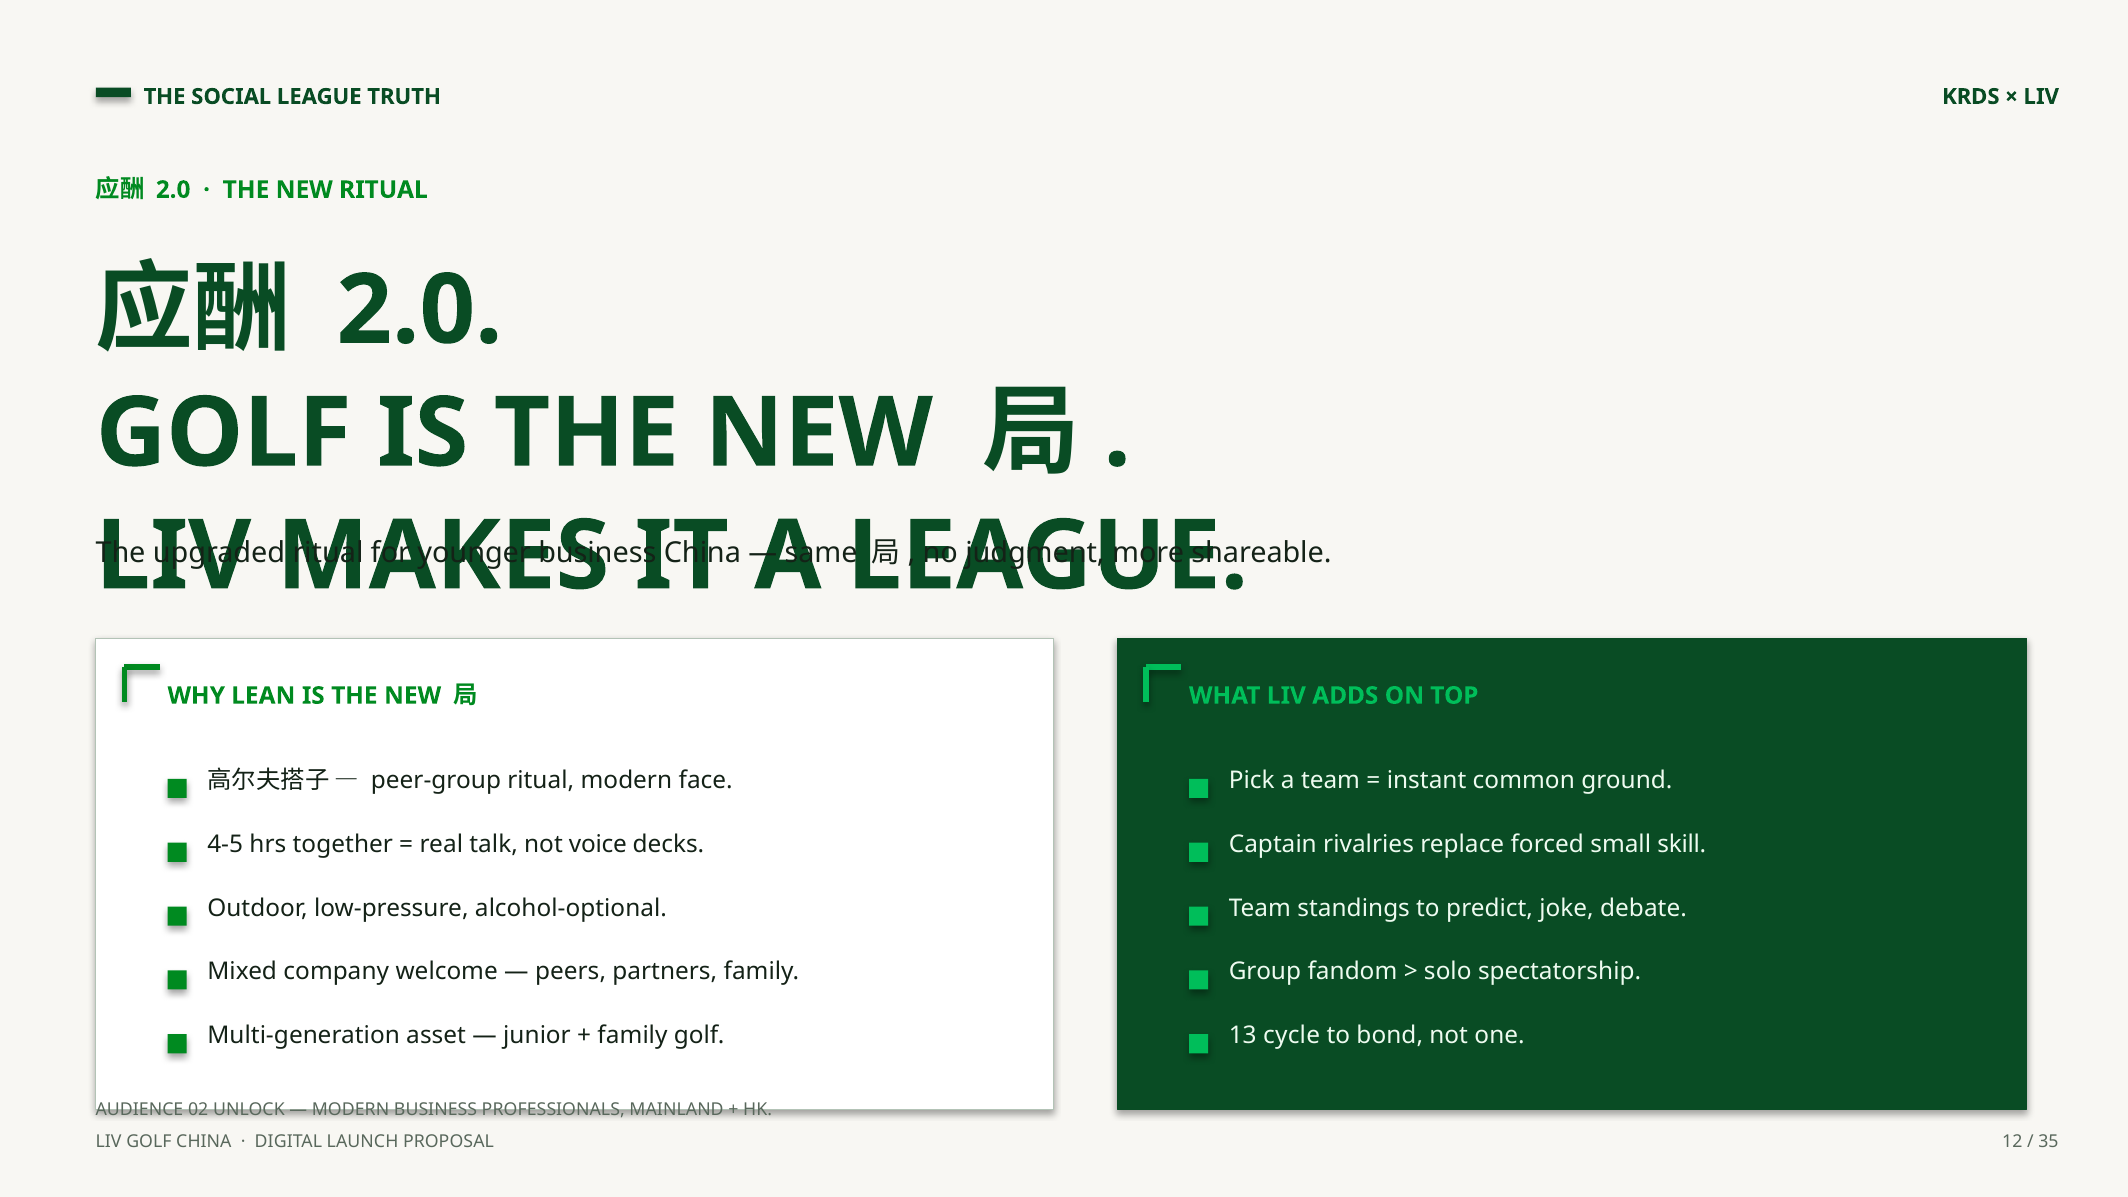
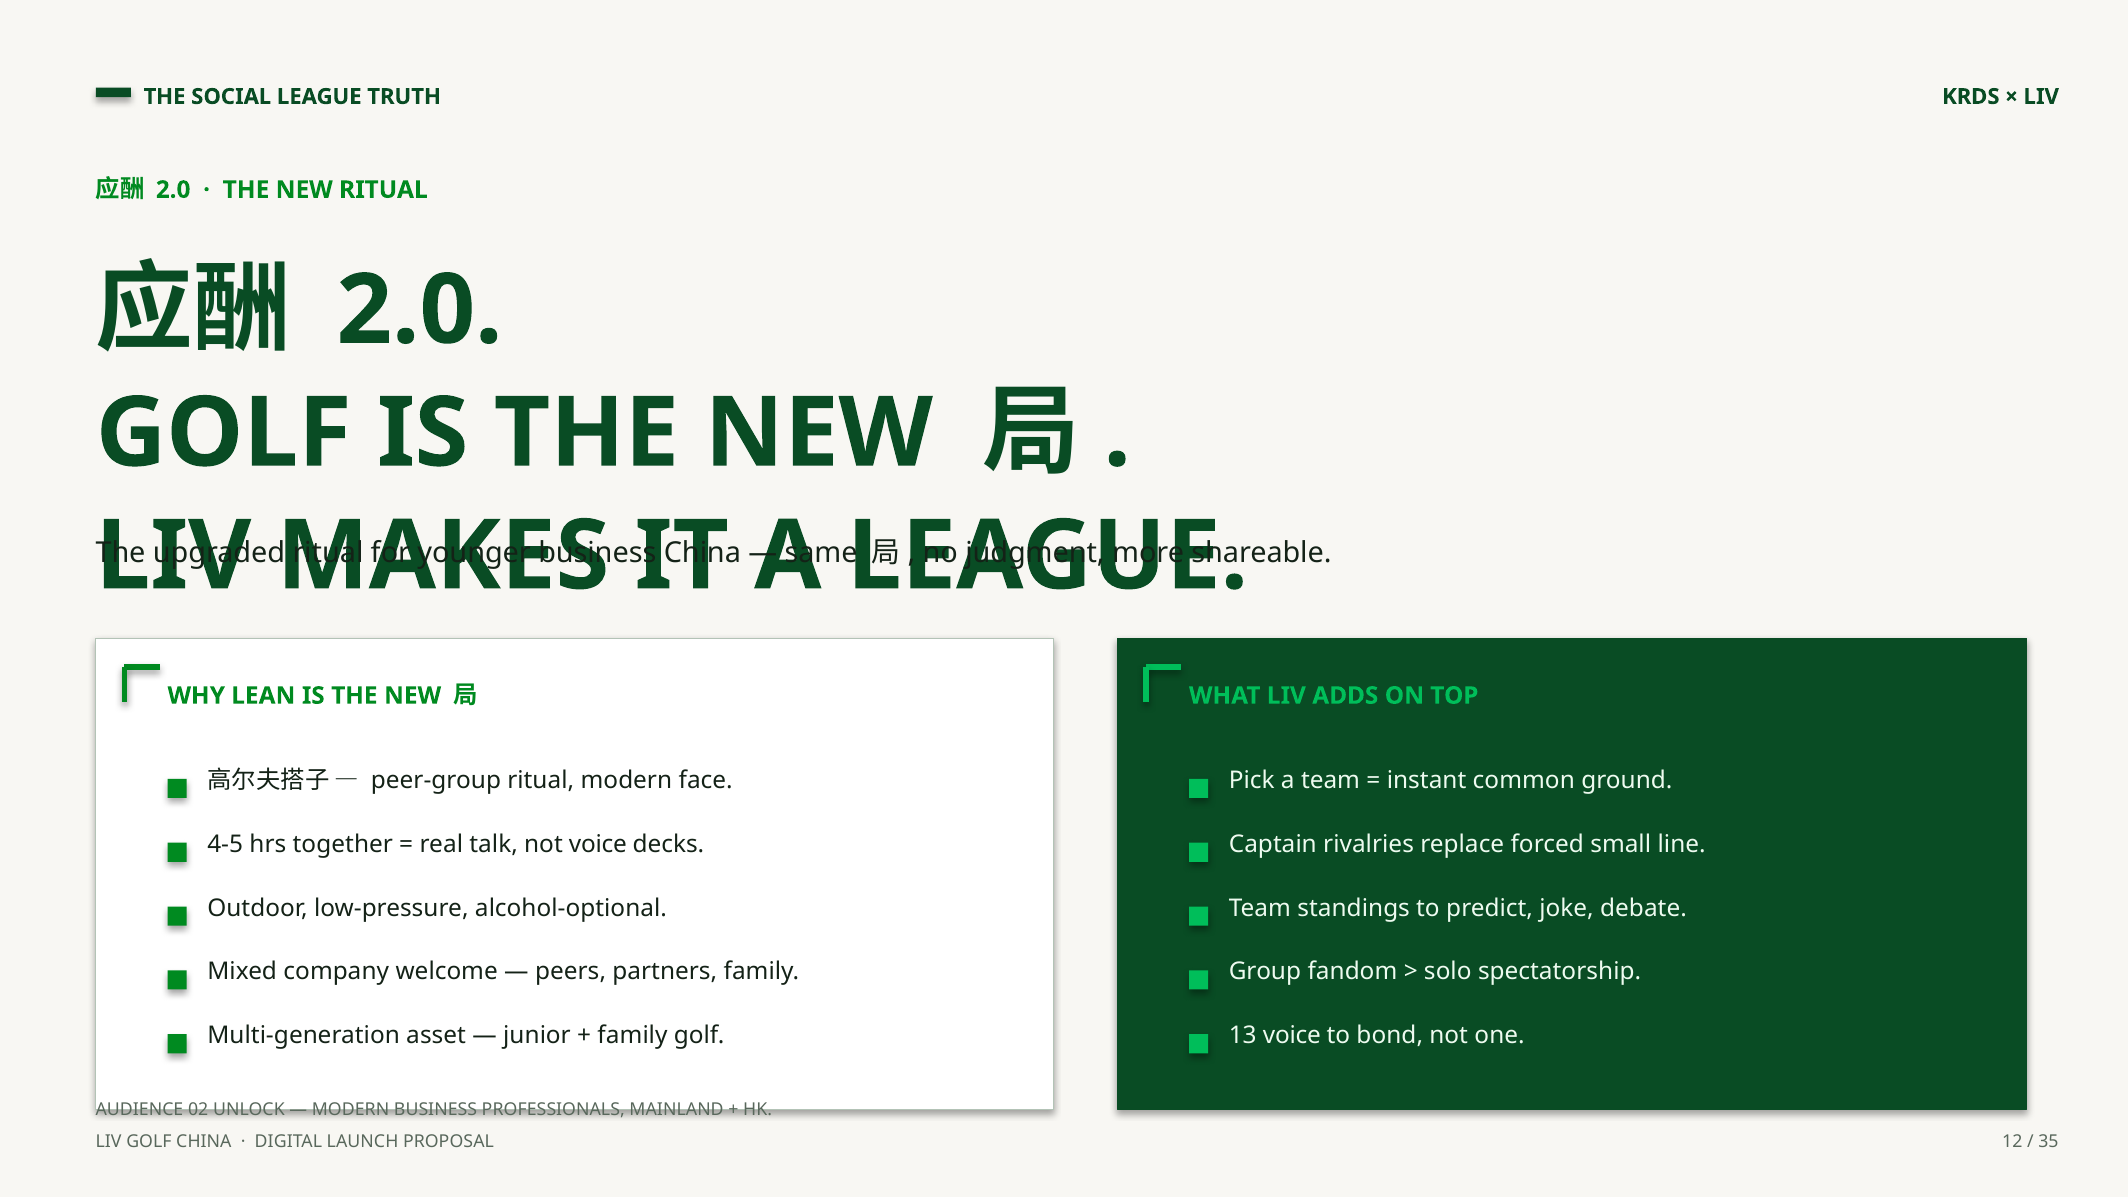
skill: skill -> line
13 cycle: cycle -> voice
